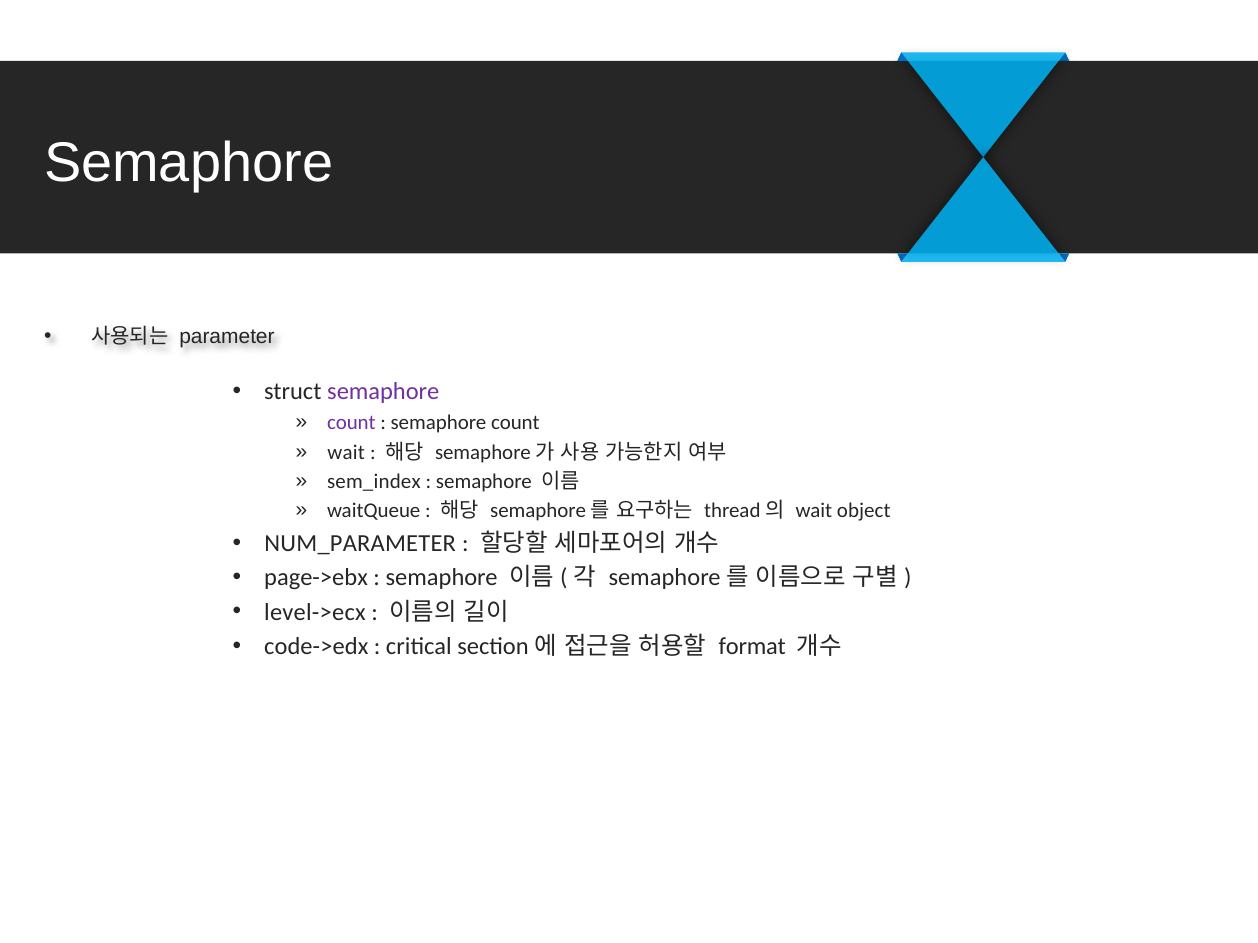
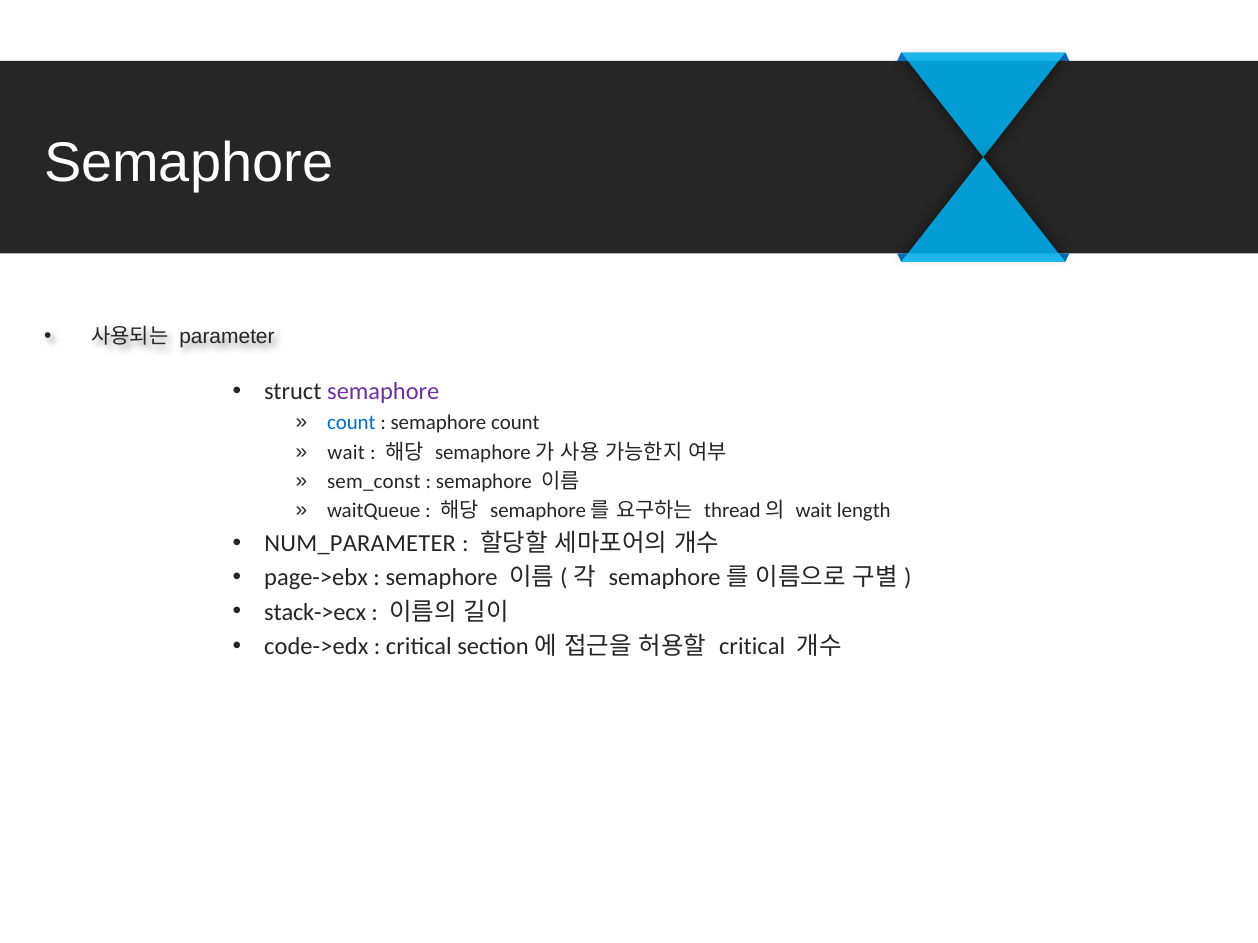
count at (351, 423) colour: purple -> blue
sem_index: sem_index -> sem_const
object: object -> length
level->ecx: level->ecx -> stack->ecx
format at (752, 647): format -> critical
